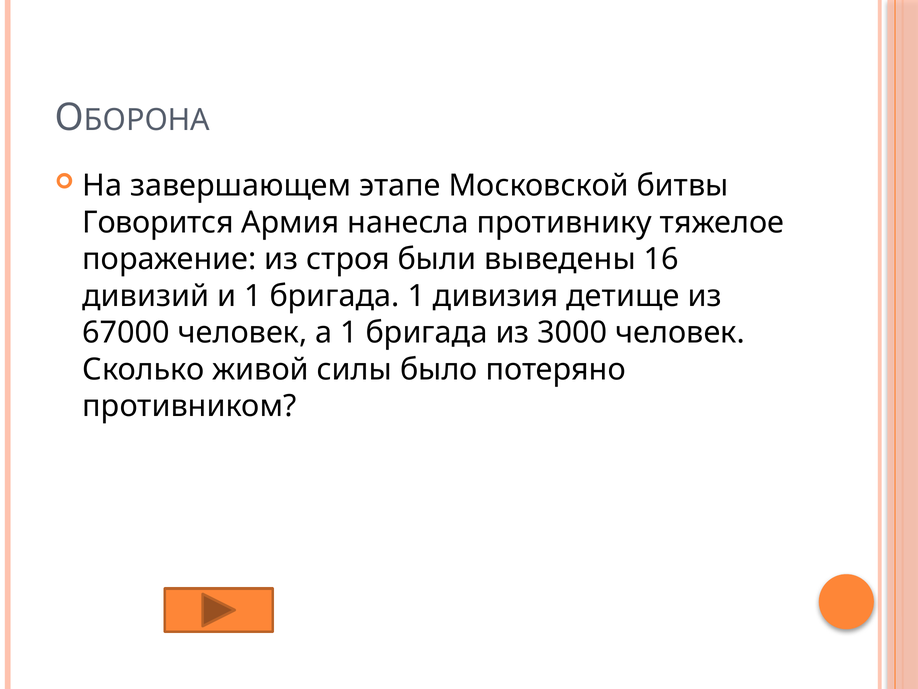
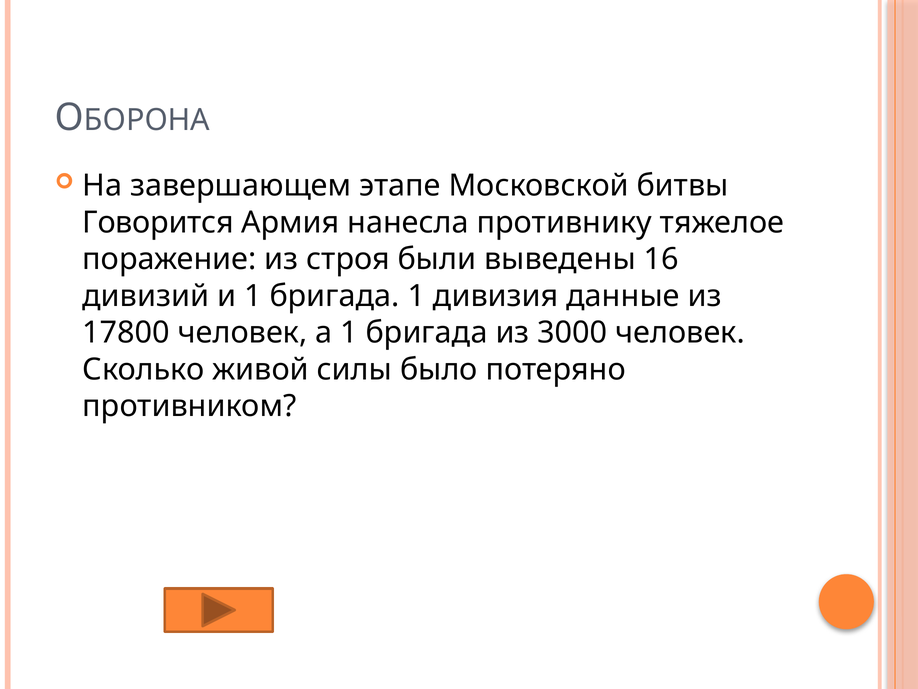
детище: детище -> данные
67000: 67000 -> 17800
